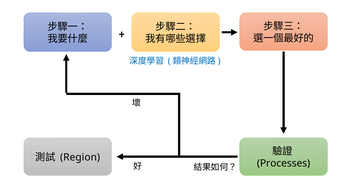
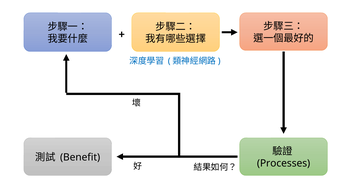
Region: Region -> Benefit
